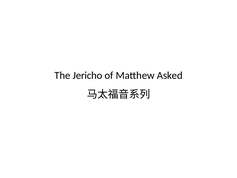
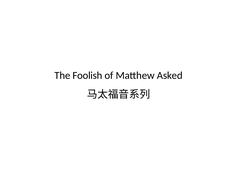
Jericho: Jericho -> Foolish
